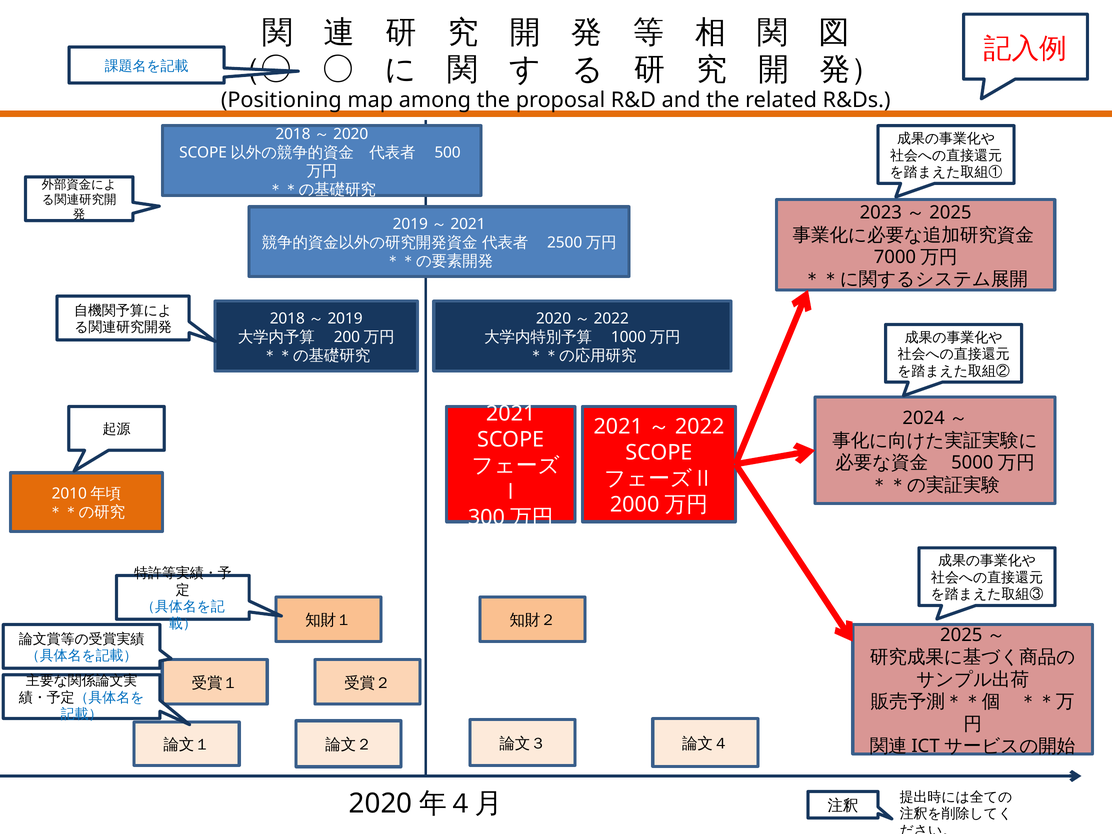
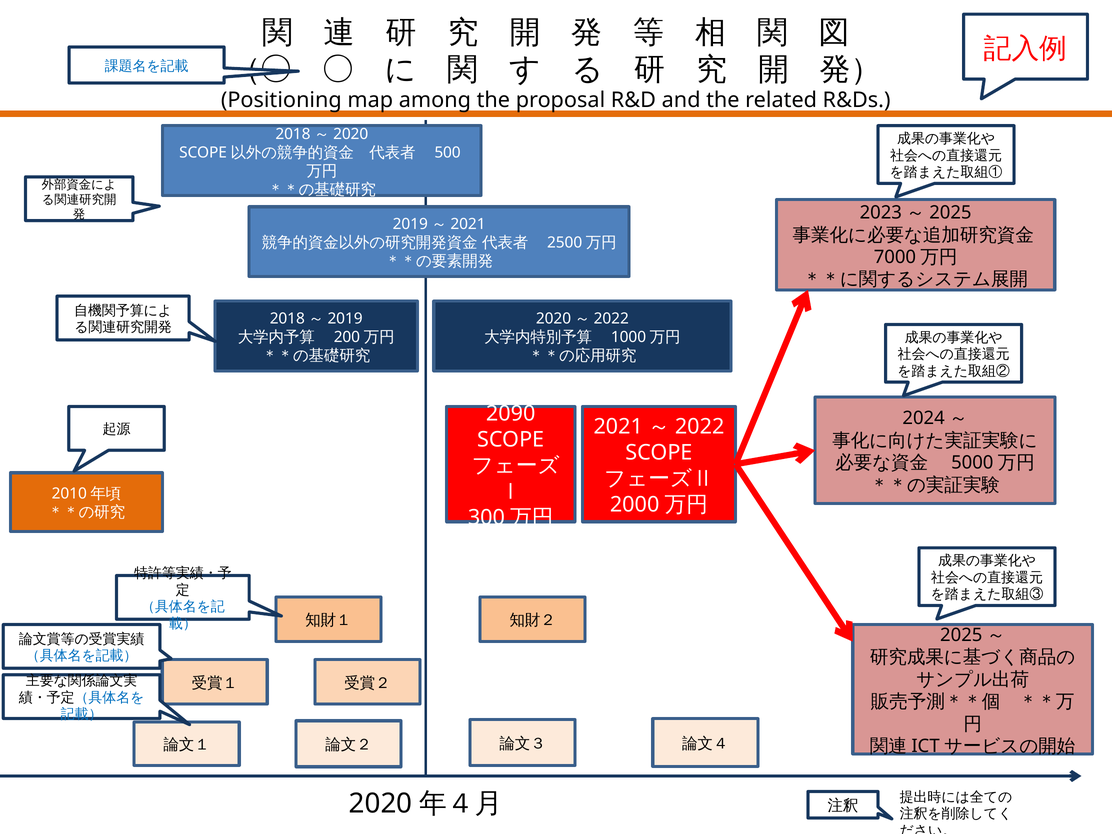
2021: 2021 -> 2090
